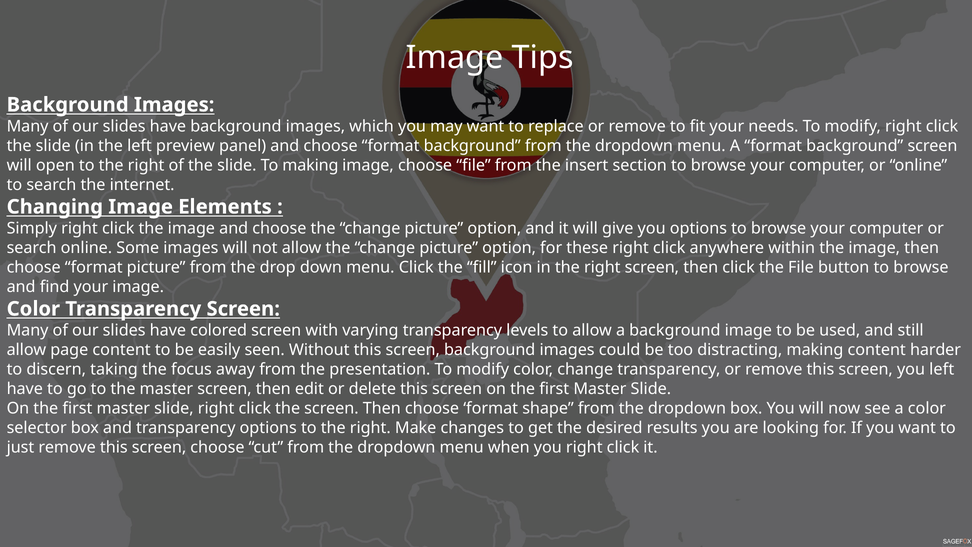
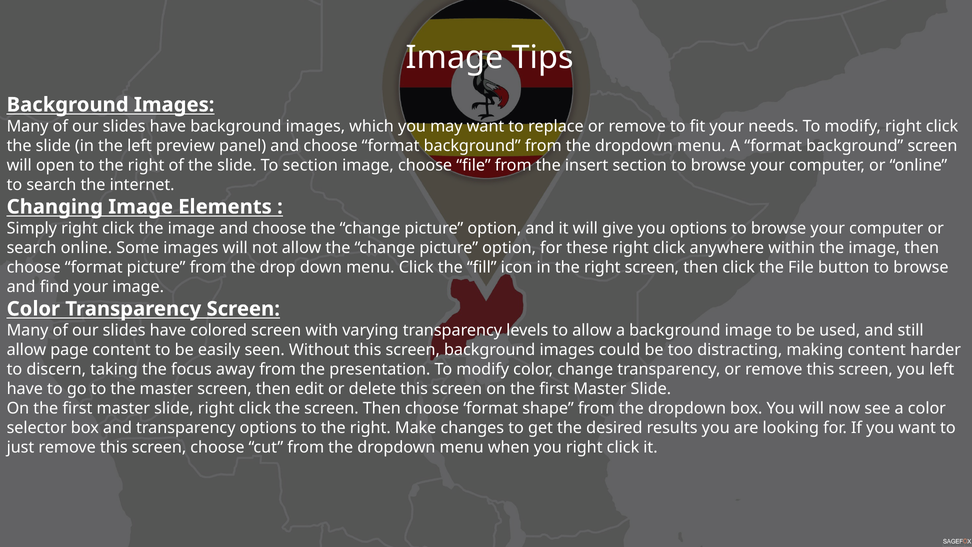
To making: making -> section
